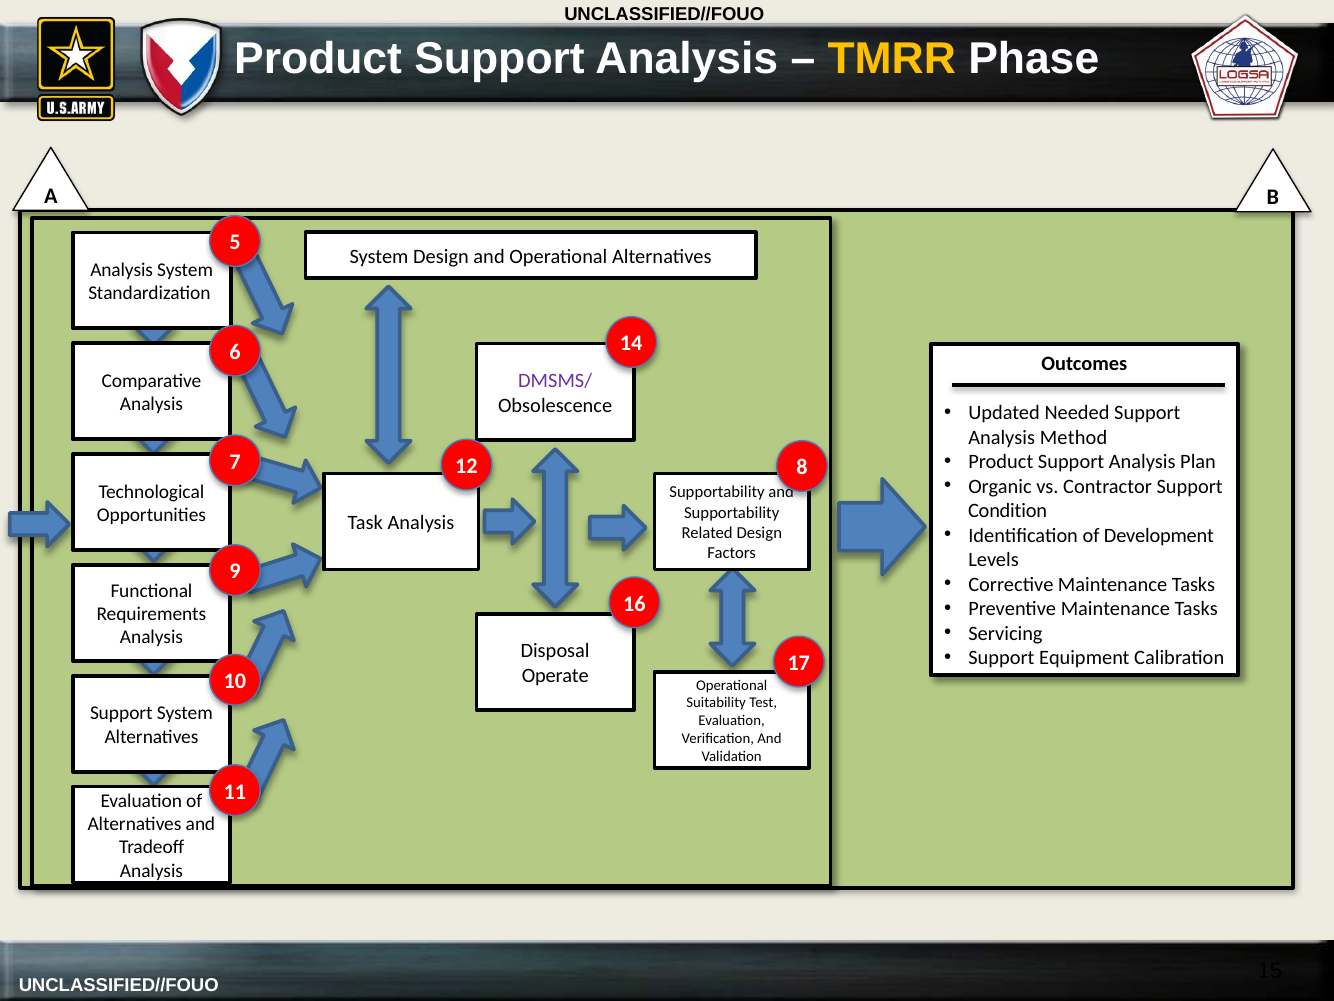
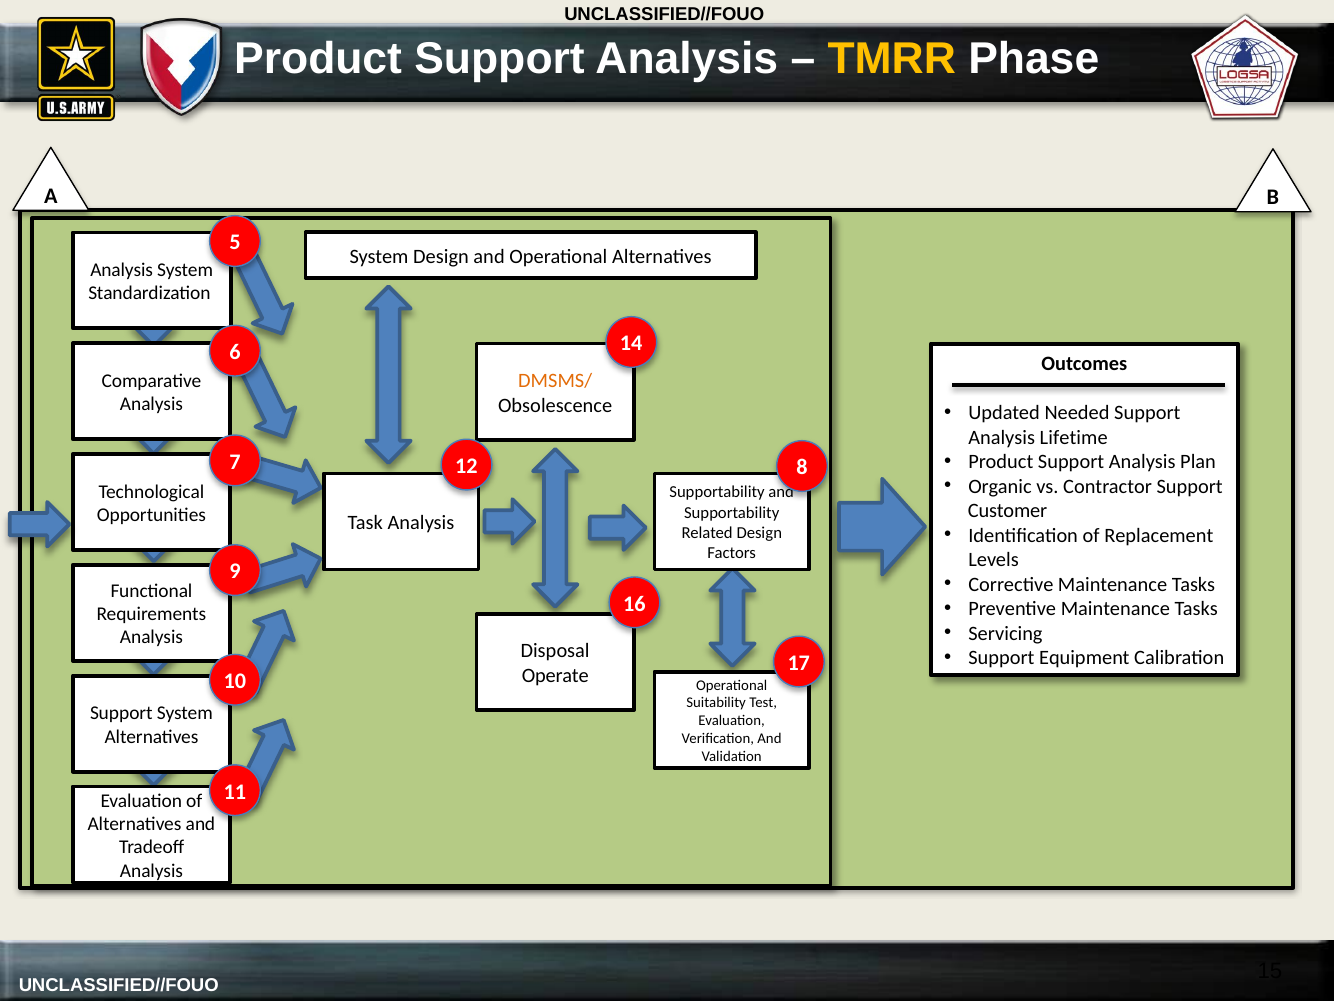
DMSMS/ colour: purple -> orange
Method: Method -> Lifetime
Condition: Condition -> Customer
Development: Development -> Replacement
